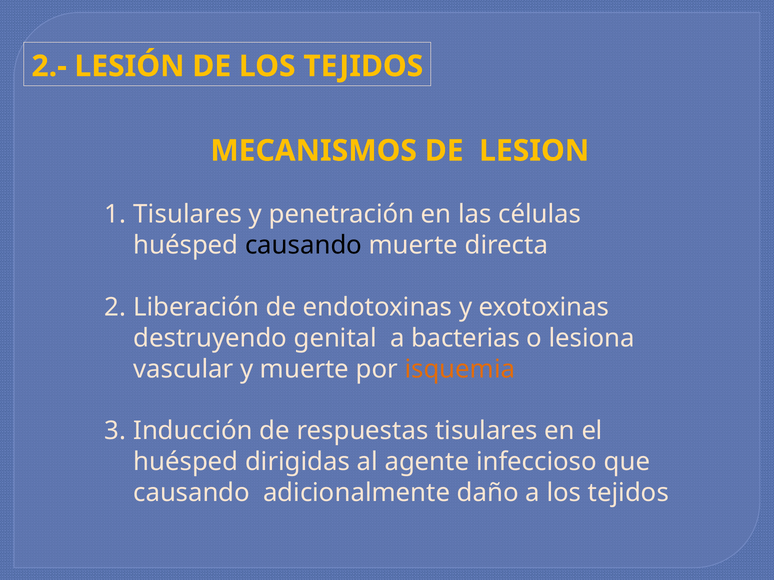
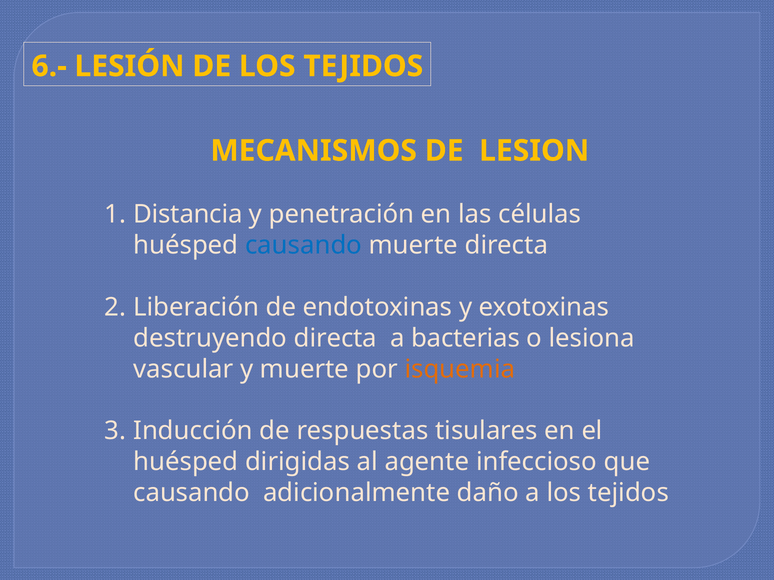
2.-: 2.- -> 6.-
Tisulares at (188, 215): Tisulares -> Distancia
causando at (304, 246) colour: black -> blue
destruyendo genital: genital -> directa
